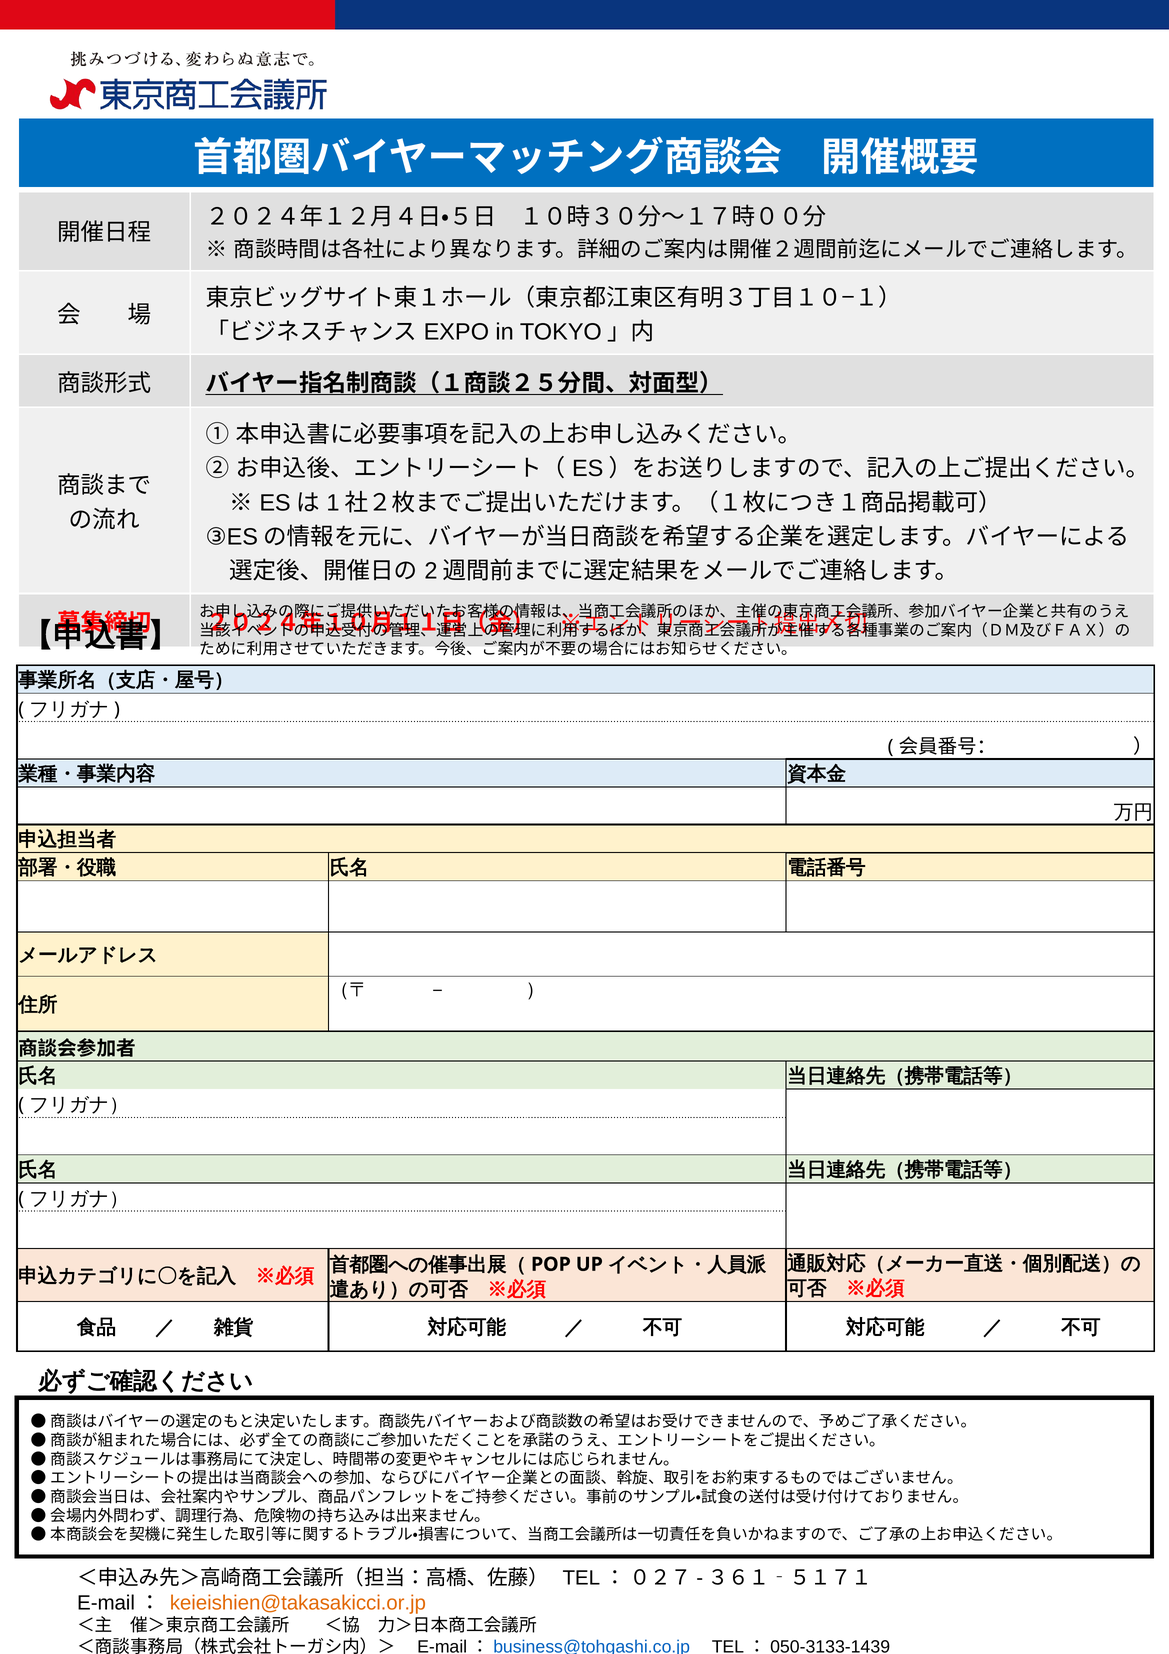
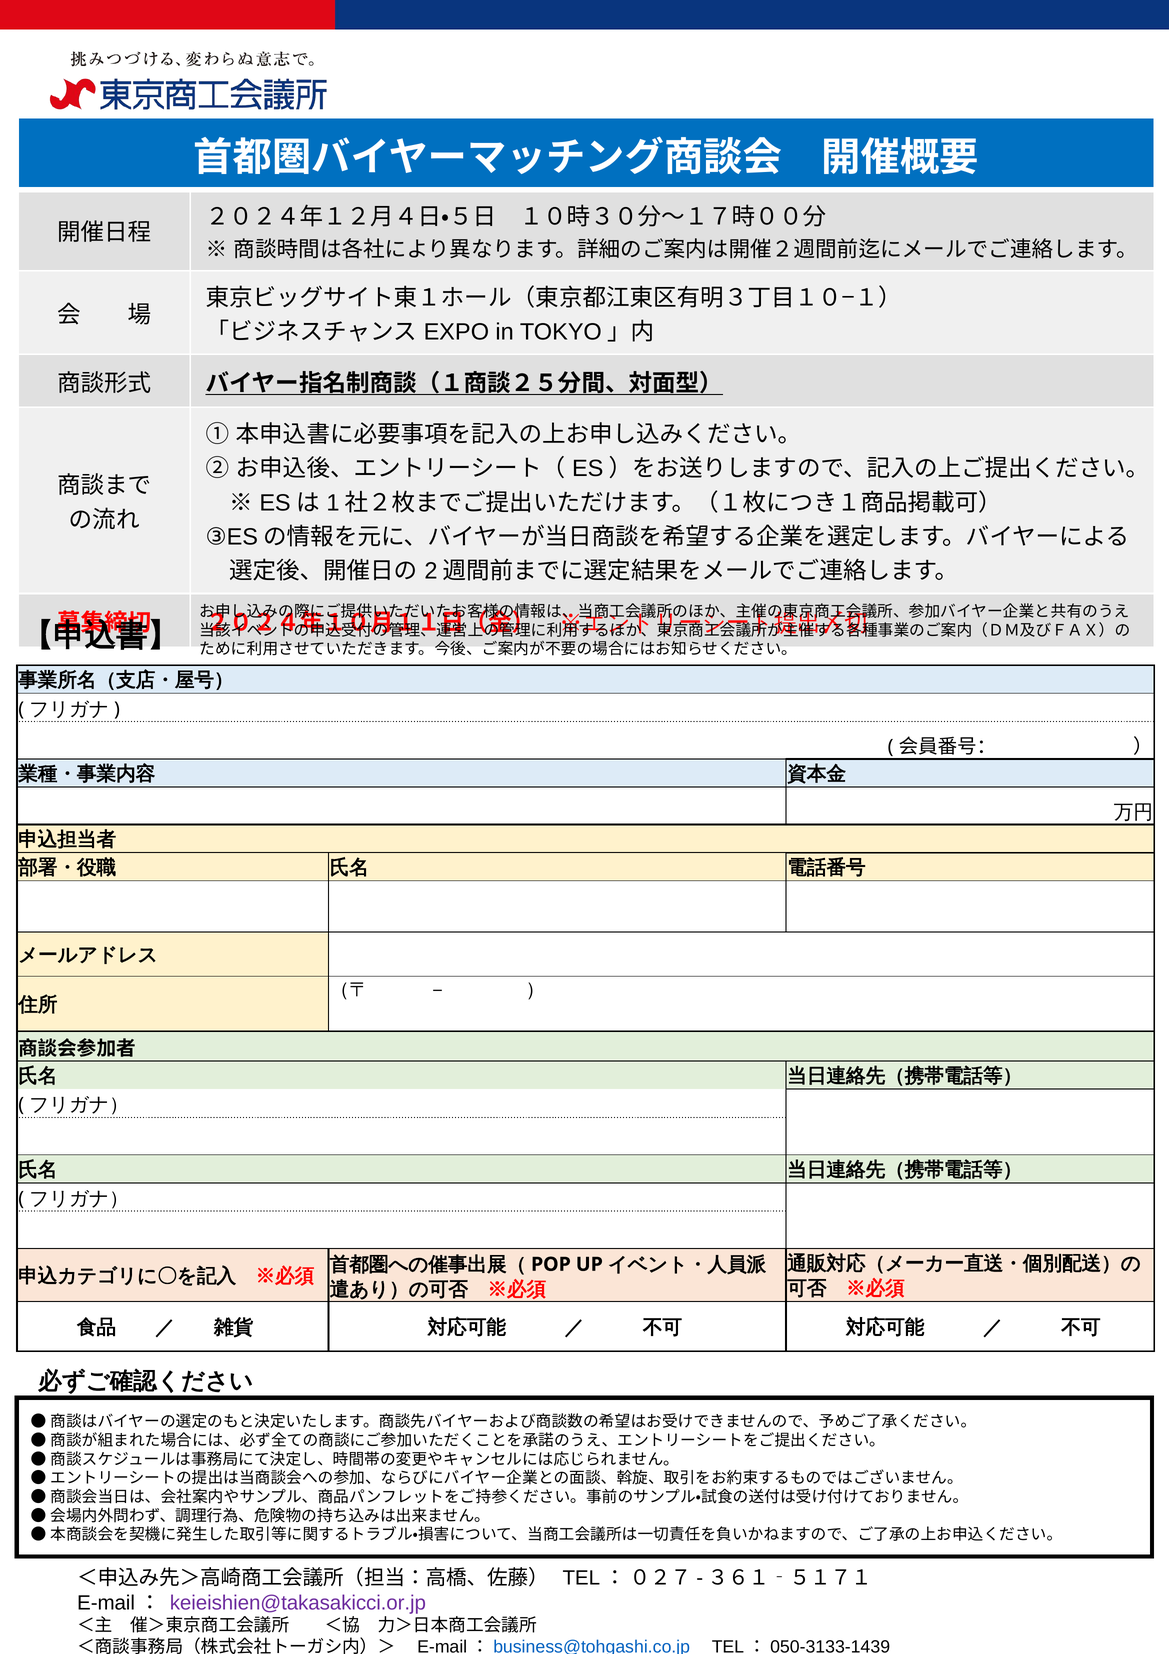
keieishien@takasakicci.or.jp colour: orange -> purple
